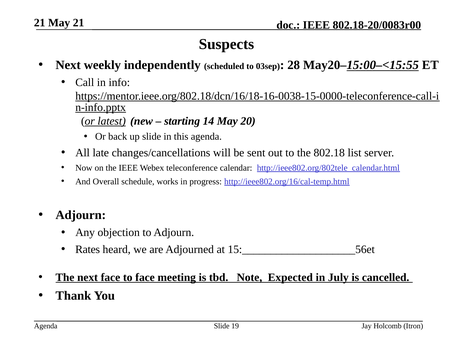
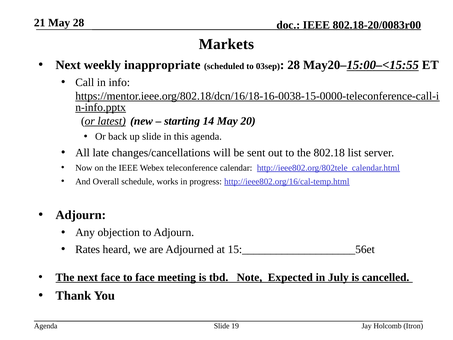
May 21: 21 -> 28
Suspects: Suspects -> Markets
independently: independently -> inappropriate
